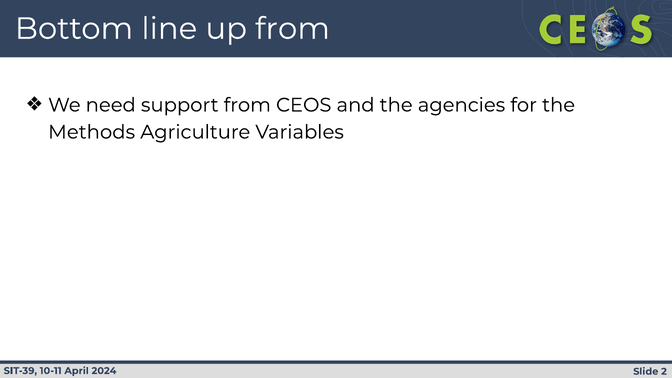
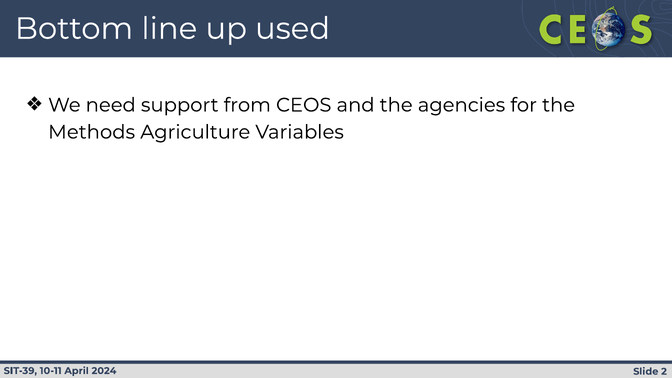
up from: from -> used
